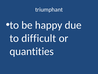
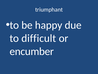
quantities: quantities -> encumber
